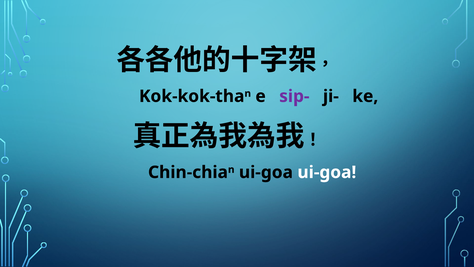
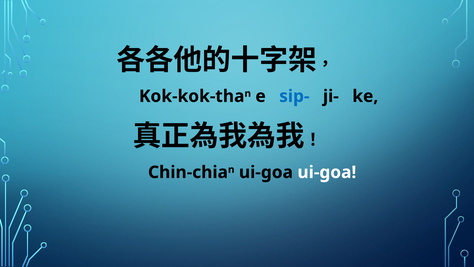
sip- colour: purple -> blue
